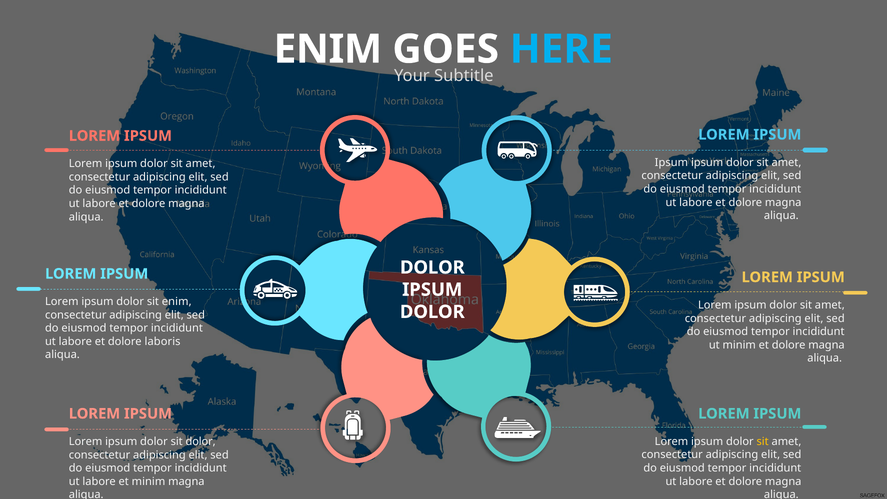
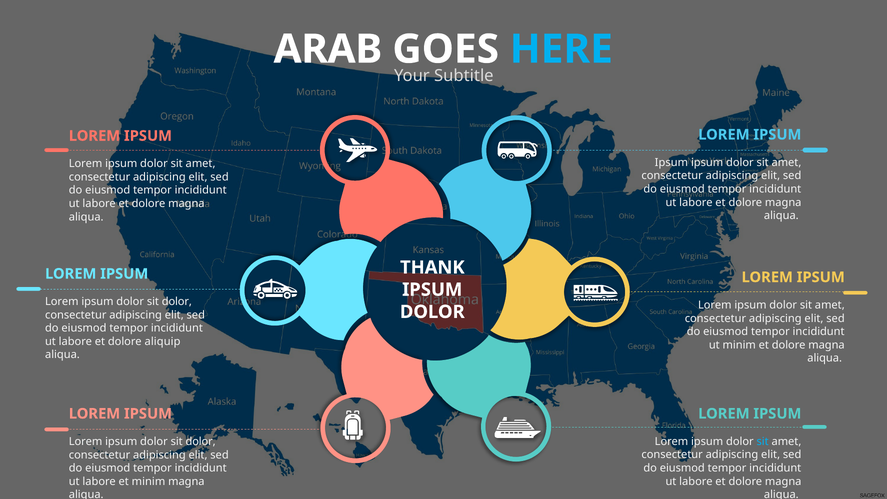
ENIM at (328, 49): ENIM -> ARAB
DOLOR at (432, 267): DOLOR -> THANK
enim at (177, 302): enim -> dolor
laboris: laboris -> aliquip
sit at (763, 441) colour: yellow -> light blue
